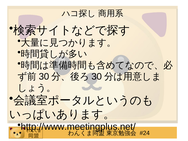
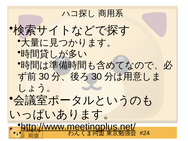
http://www.meetingplus.net/ underline: none -> present
